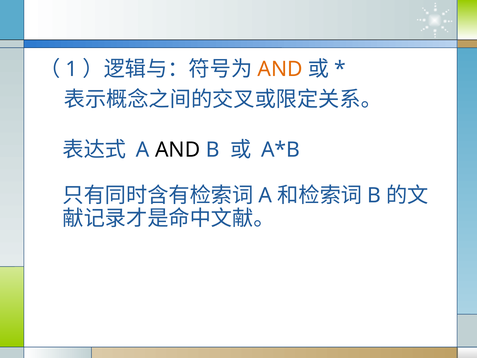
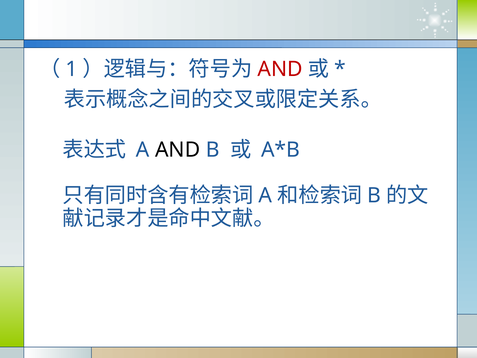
AND at (280, 69) colour: orange -> red
